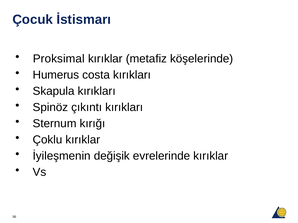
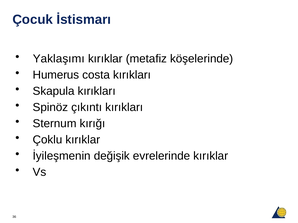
Proksimal: Proksimal -> Yaklaşımı
